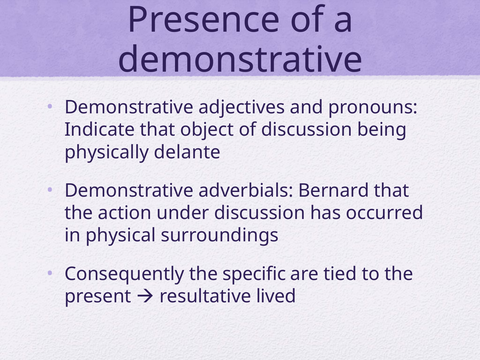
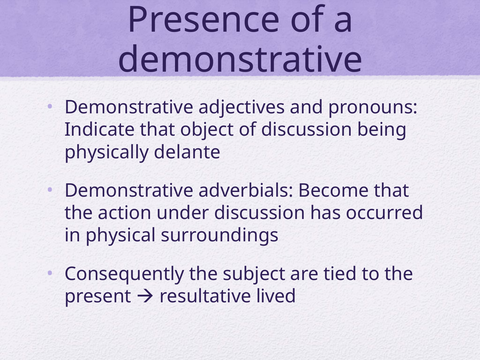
Bernard: Bernard -> Become
specific: specific -> subject
